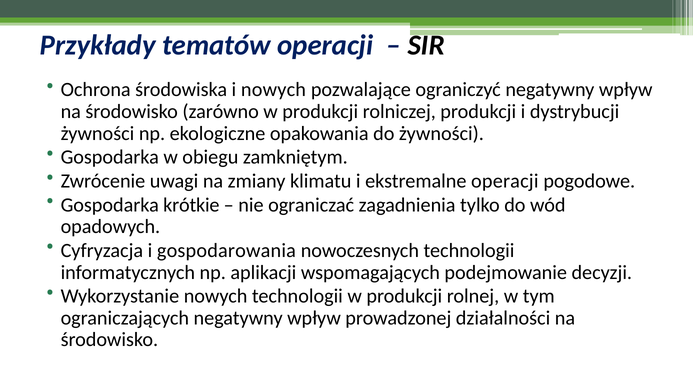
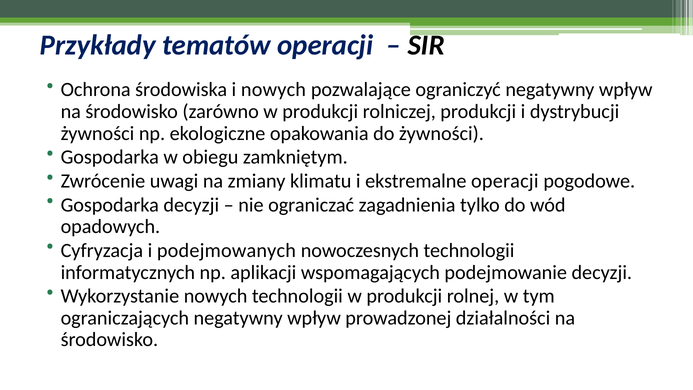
Gospodarka krótkie: krótkie -> decyzji
gospodarowania: gospodarowania -> podejmowanych
